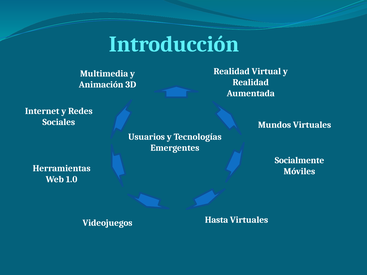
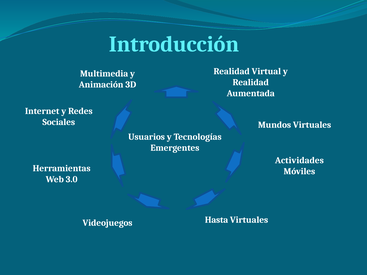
Socialmente: Socialmente -> Actividades
1.0: 1.0 -> 3.0
